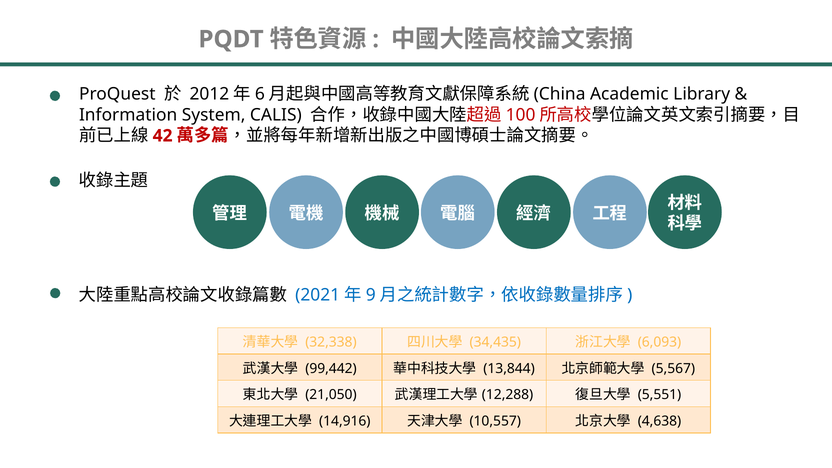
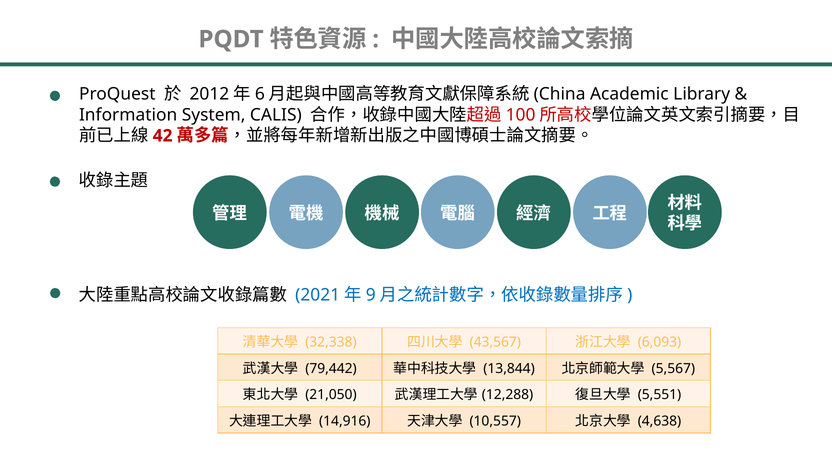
34,435: 34,435 -> 43,567
99,442: 99,442 -> 79,442
